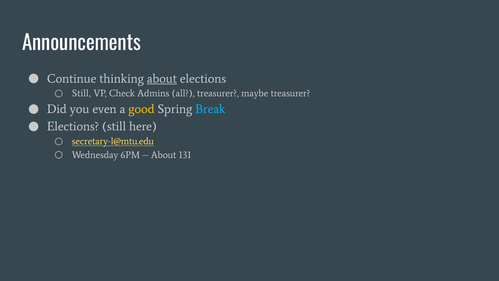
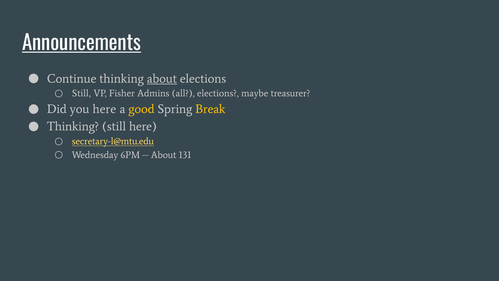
Announcements underline: none -> present
Check: Check -> Fisher
all treasurer: treasurer -> elections
you even: even -> here
Break colour: light blue -> yellow
Elections at (73, 126): Elections -> Thinking
